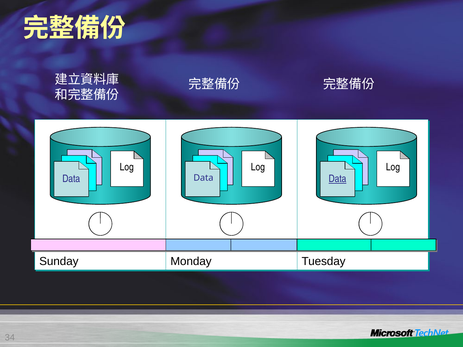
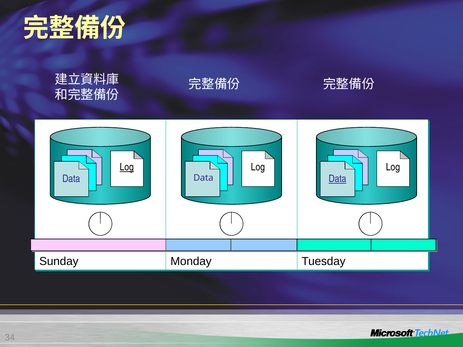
Log at (127, 167) underline: none -> present
